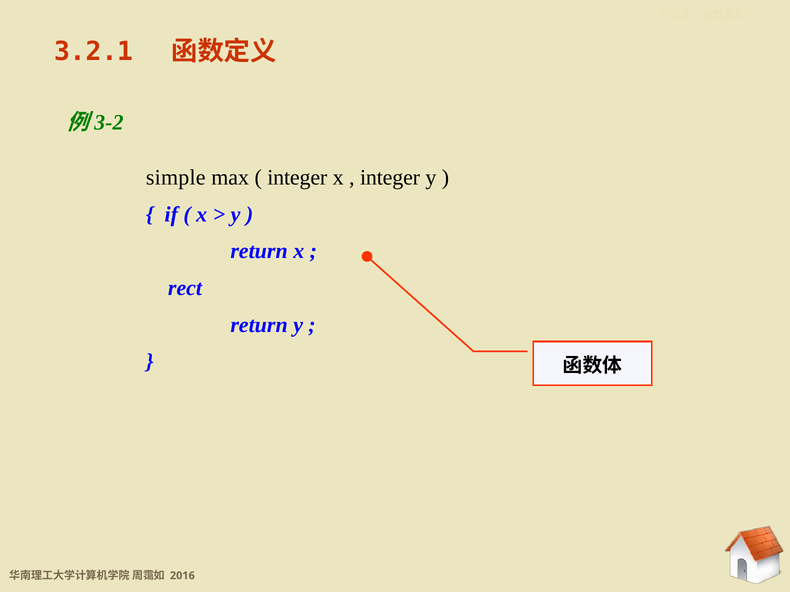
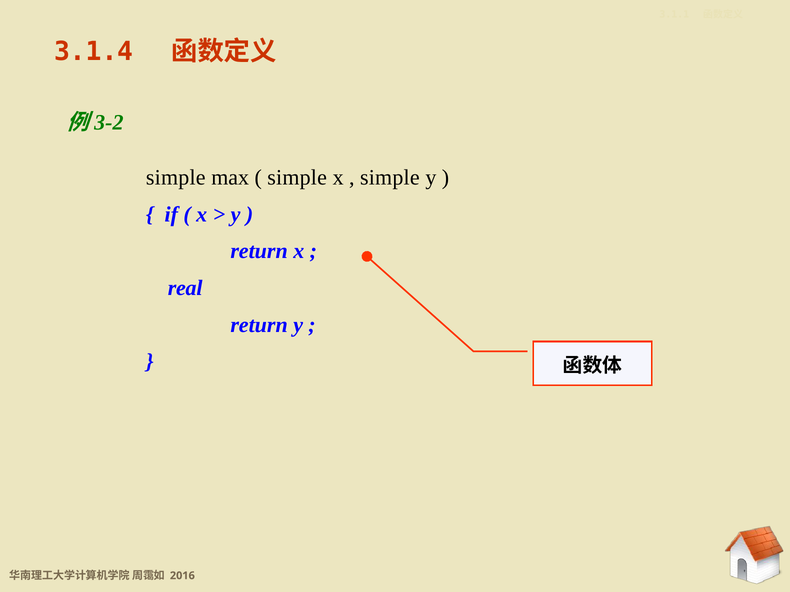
3.2.1: 3.2.1 -> 3.1.4
integer at (297, 178): integer -> simple
integer at (390, 178): integer -> simple
rect: rect -> real
